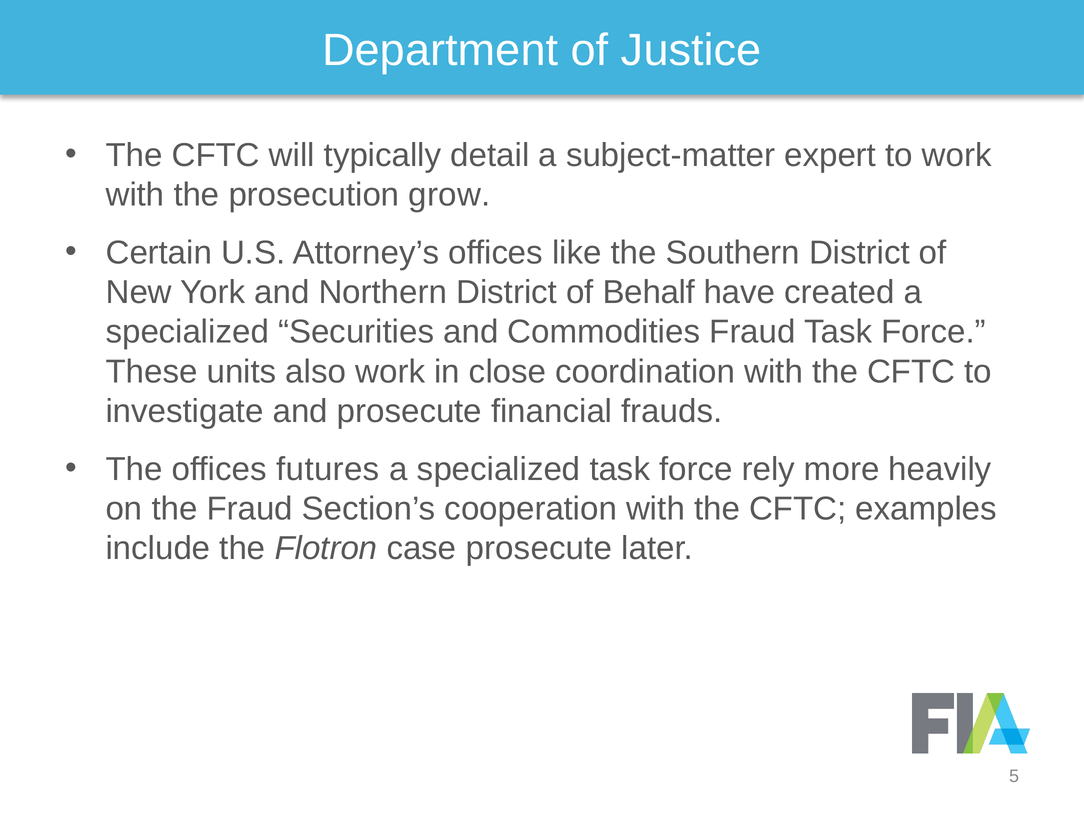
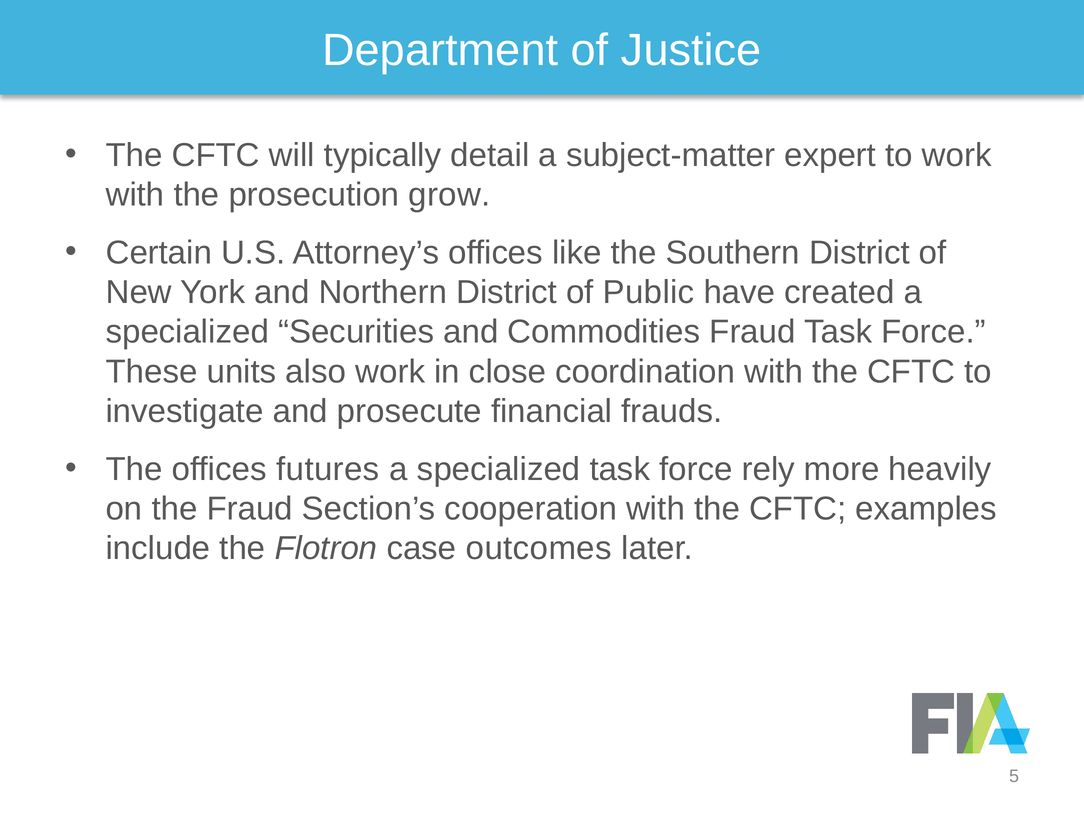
Behalf: Behalf -> Public
case prosecute: prosecute -> outcomes
